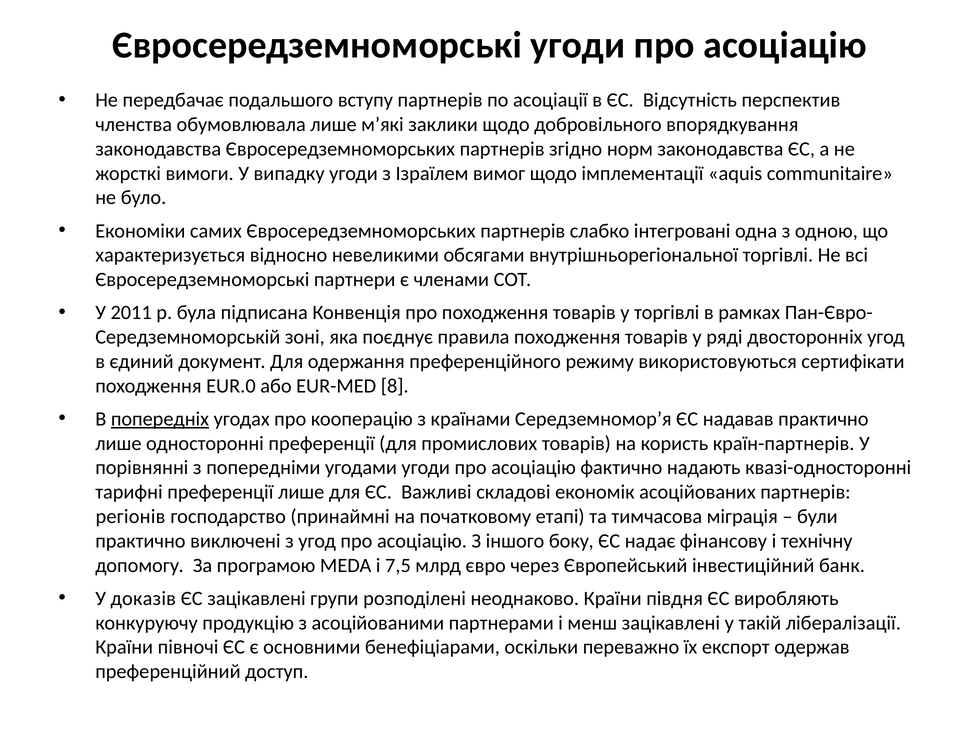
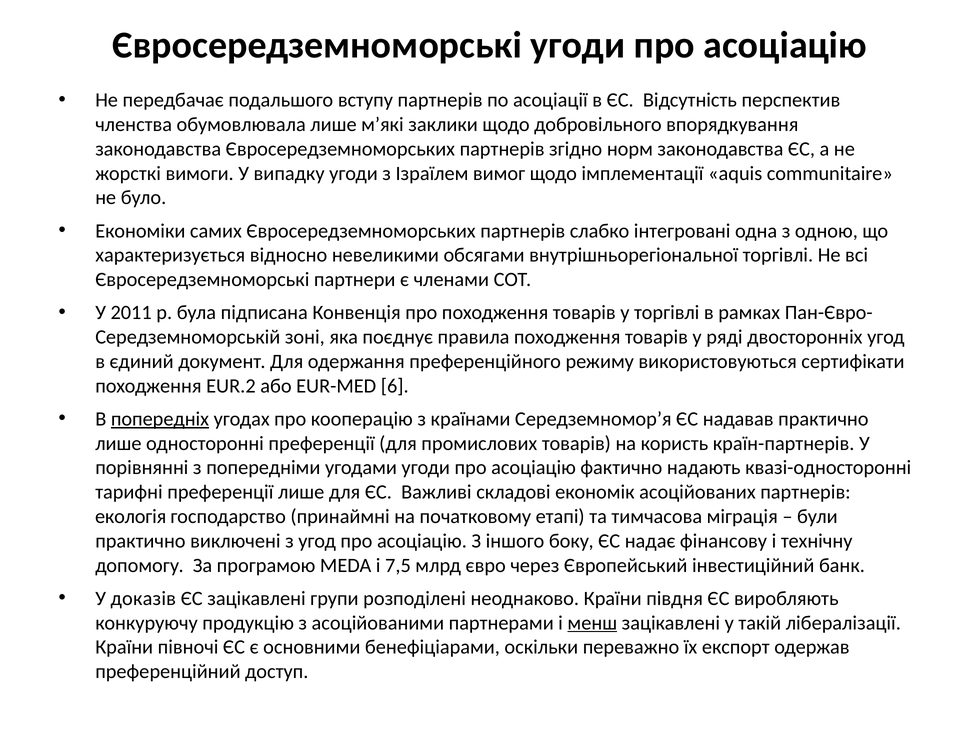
EUR.0: EUR.0 -> EUR.2
8: 8 -> 6
регіонів: регіонів -> екологія
менш underline: none -> present
